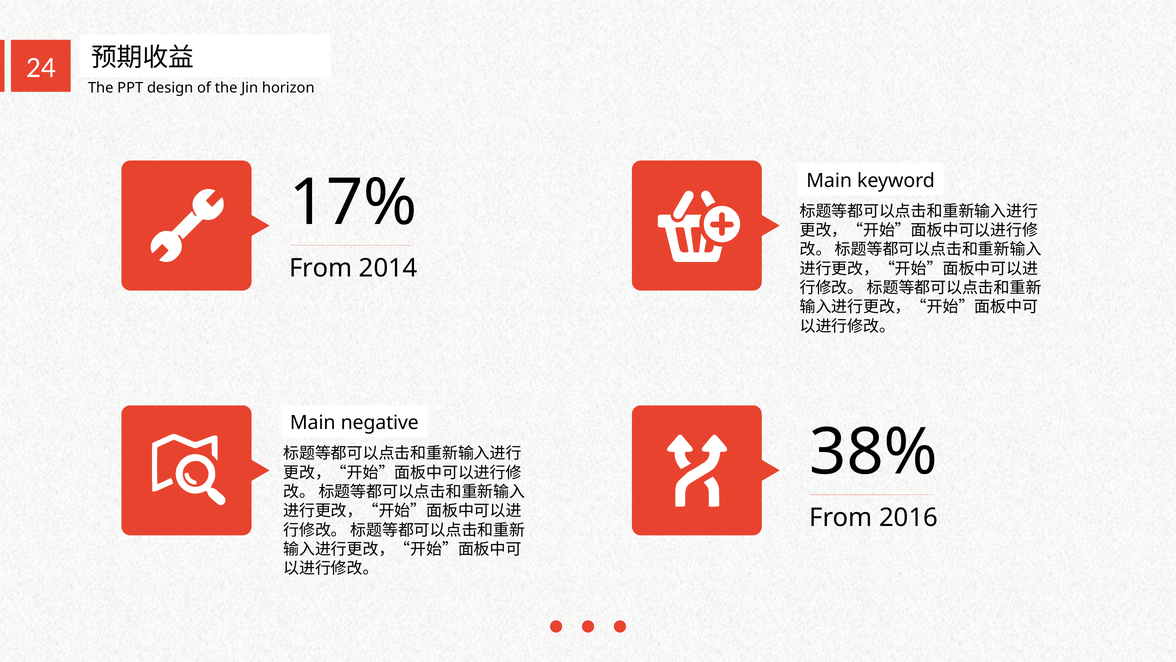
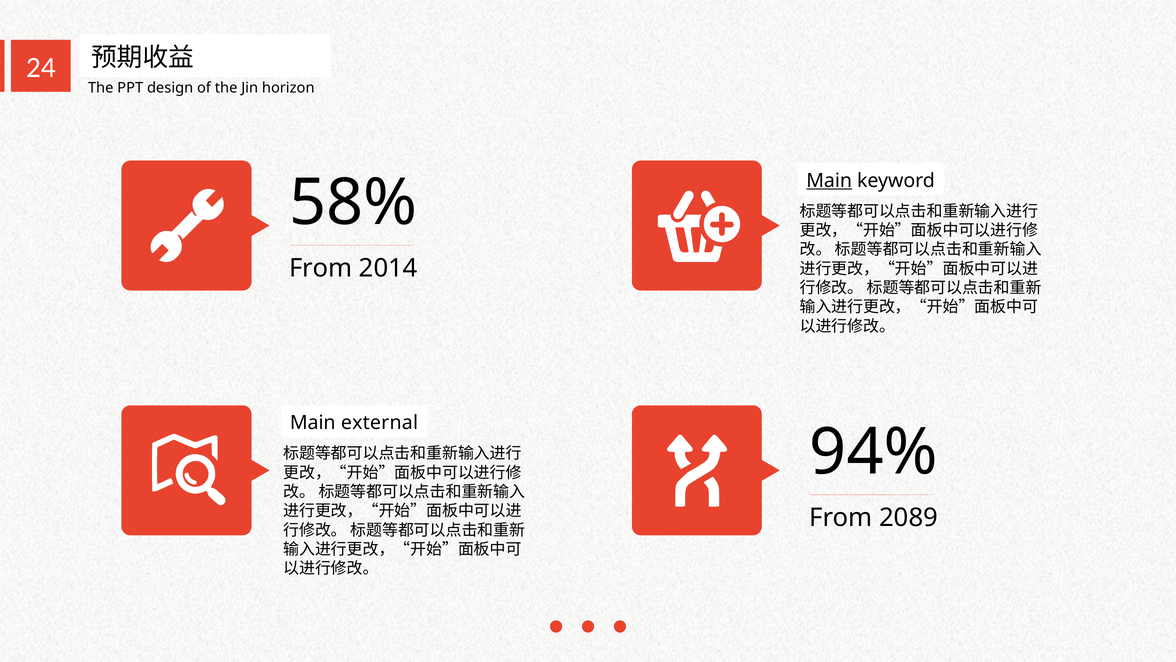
Main at (829, 180) underline: none -> present
17%: 17% -> 58%
negative: negative -> external
38%: 38% -> 94%
2016: 2016 -> 2089
